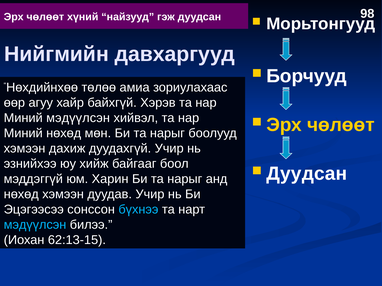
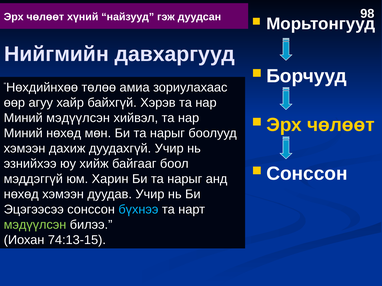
Дуудсан at (307, 174): Дуудсан -> Сонссон
мэдүүлсэн at (35, 225) colour: light blue -> light green
62:13-15: 62:13-15 -> 74:13-15
